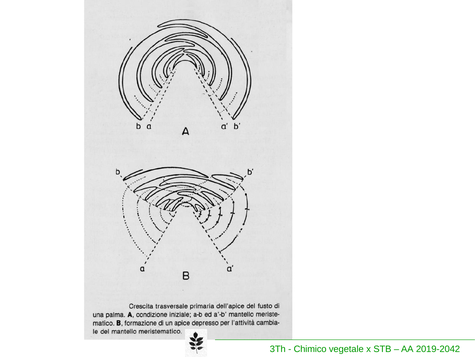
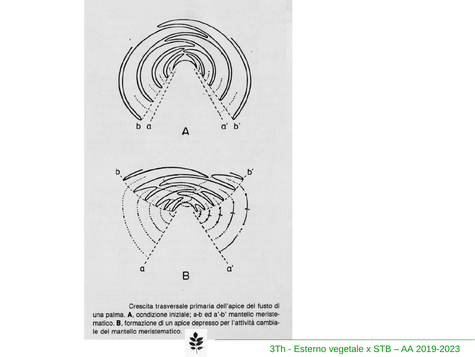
Chimico: Chimico -> Esterno
2019-2042: 2019-2042 -> 2019-2023
